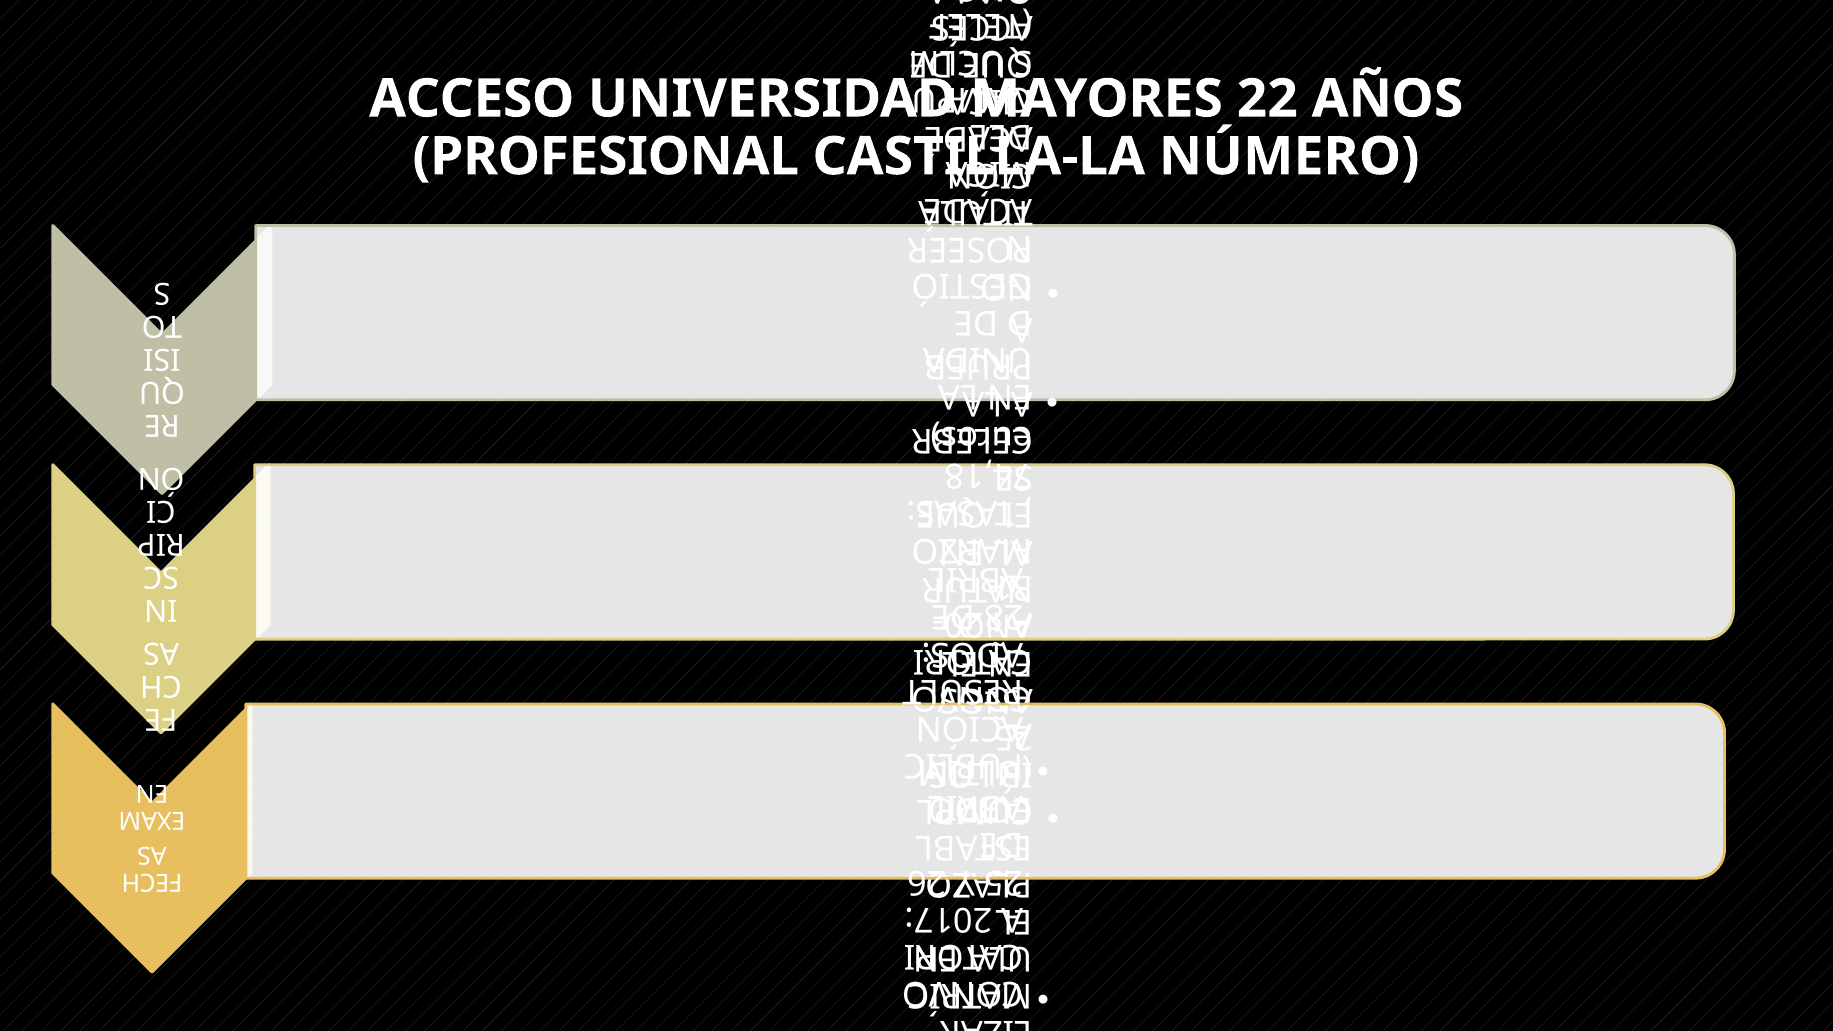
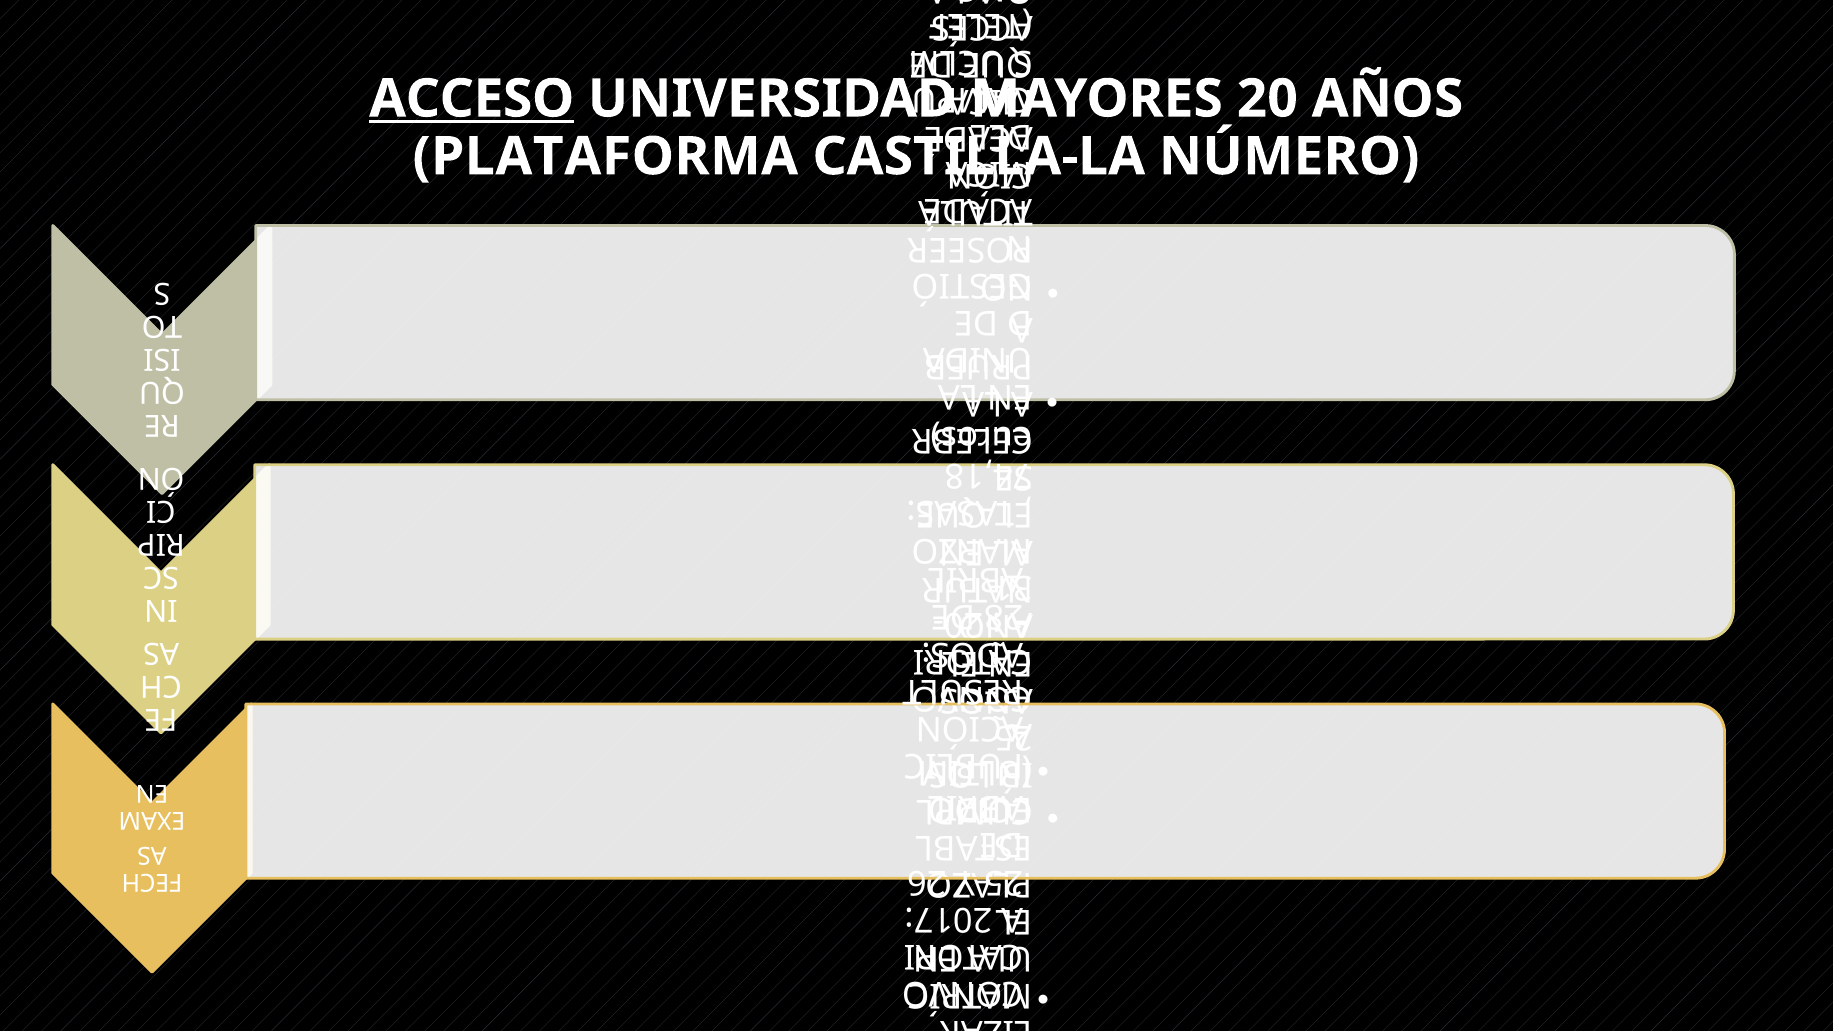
ACCESO underline: none -> present
22: 22 -> 20
PROFESIONAL: PROFESIONAL -> PLATAFORMA
